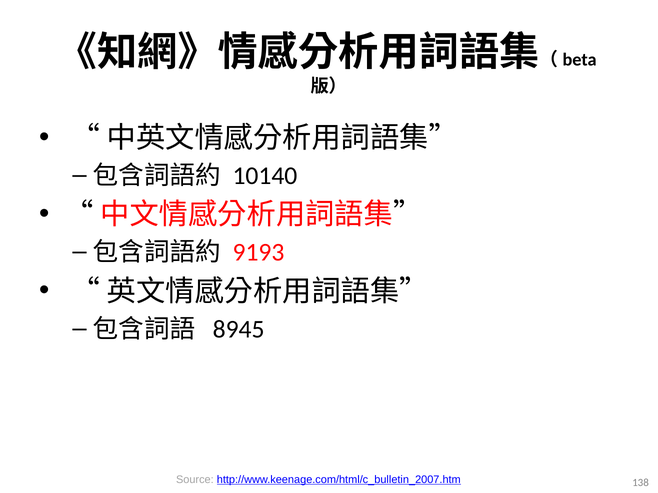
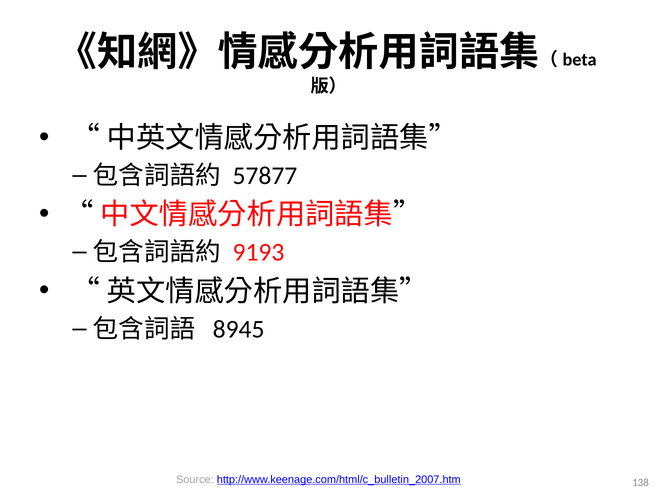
10140: 10140 -> 57877
